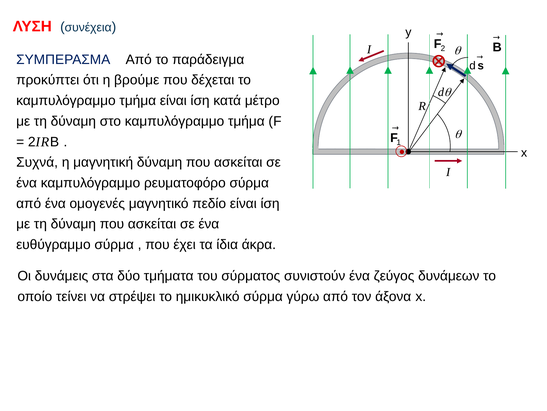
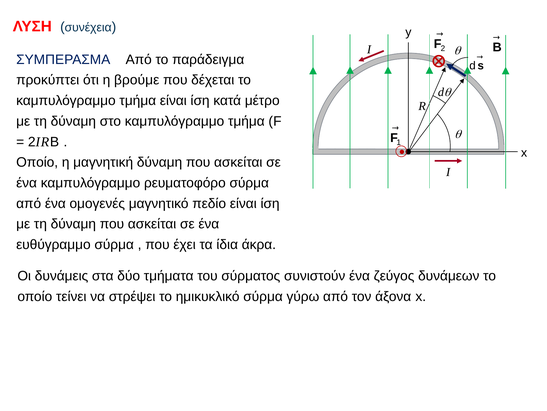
Συχνά at (37, 162): Συχνά -> Οποίο
